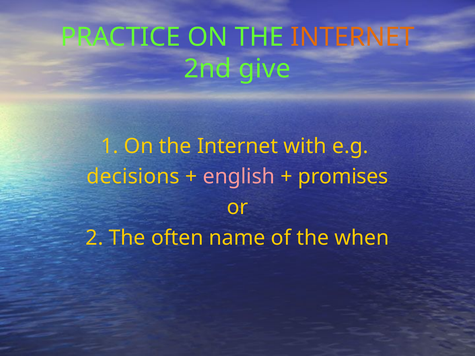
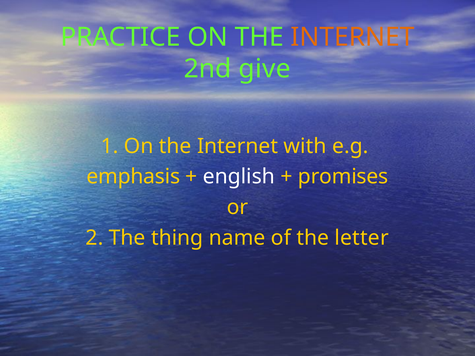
decisions: decisions -> emphasis
english colour: pink -> white
often: often -> thing
when: when -> letter
